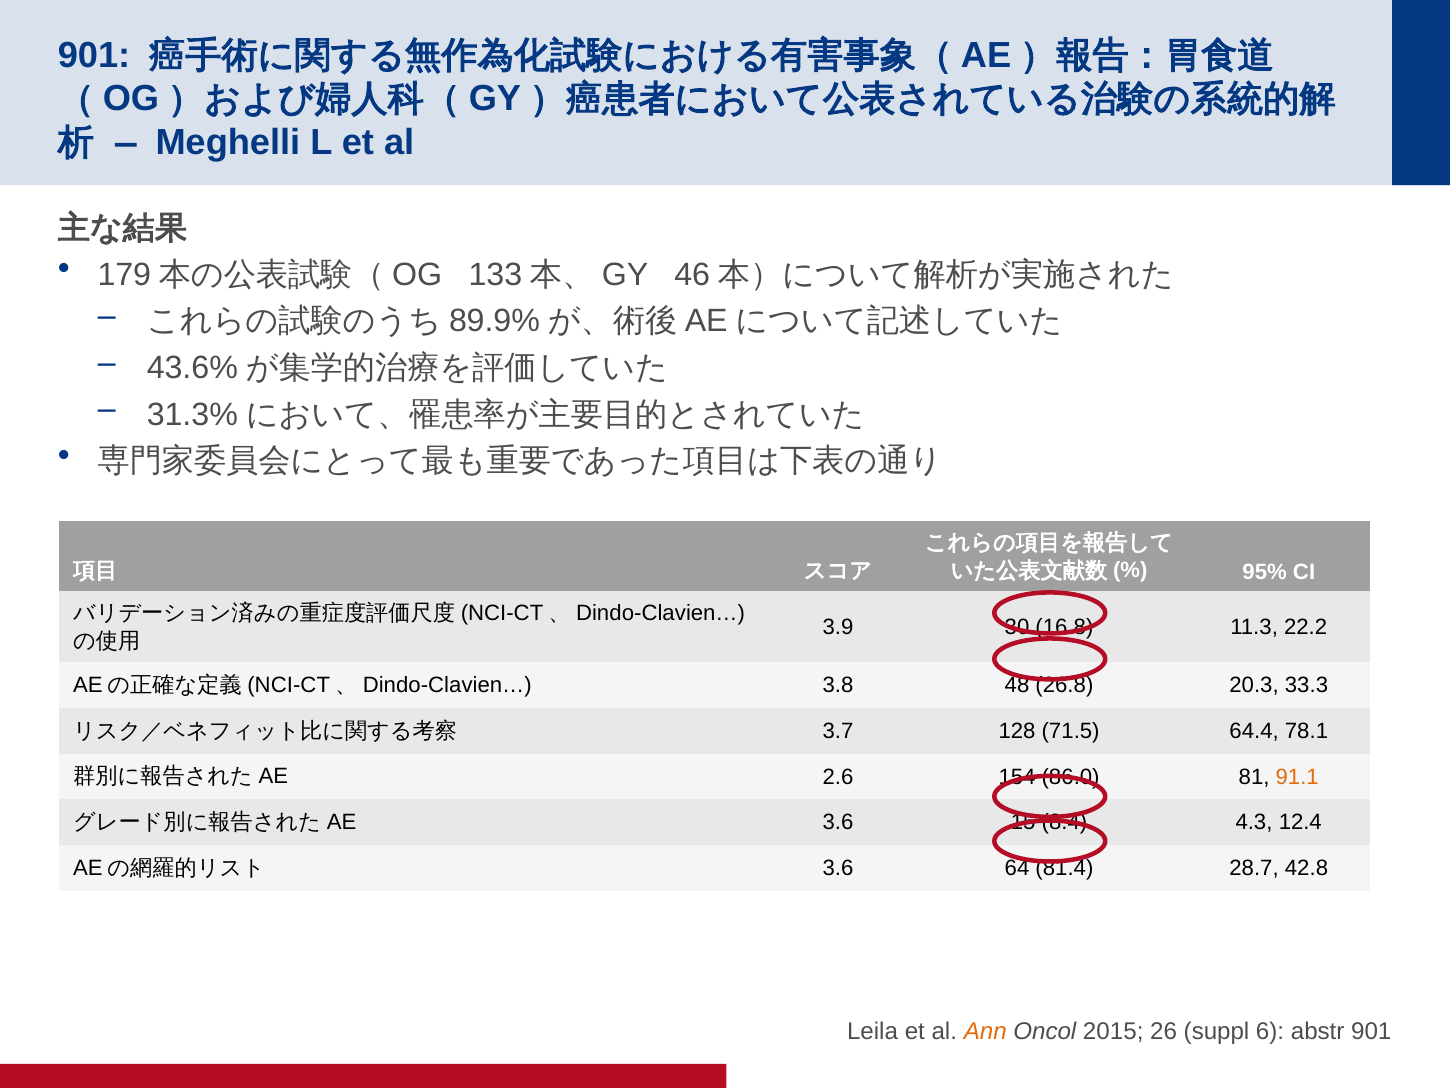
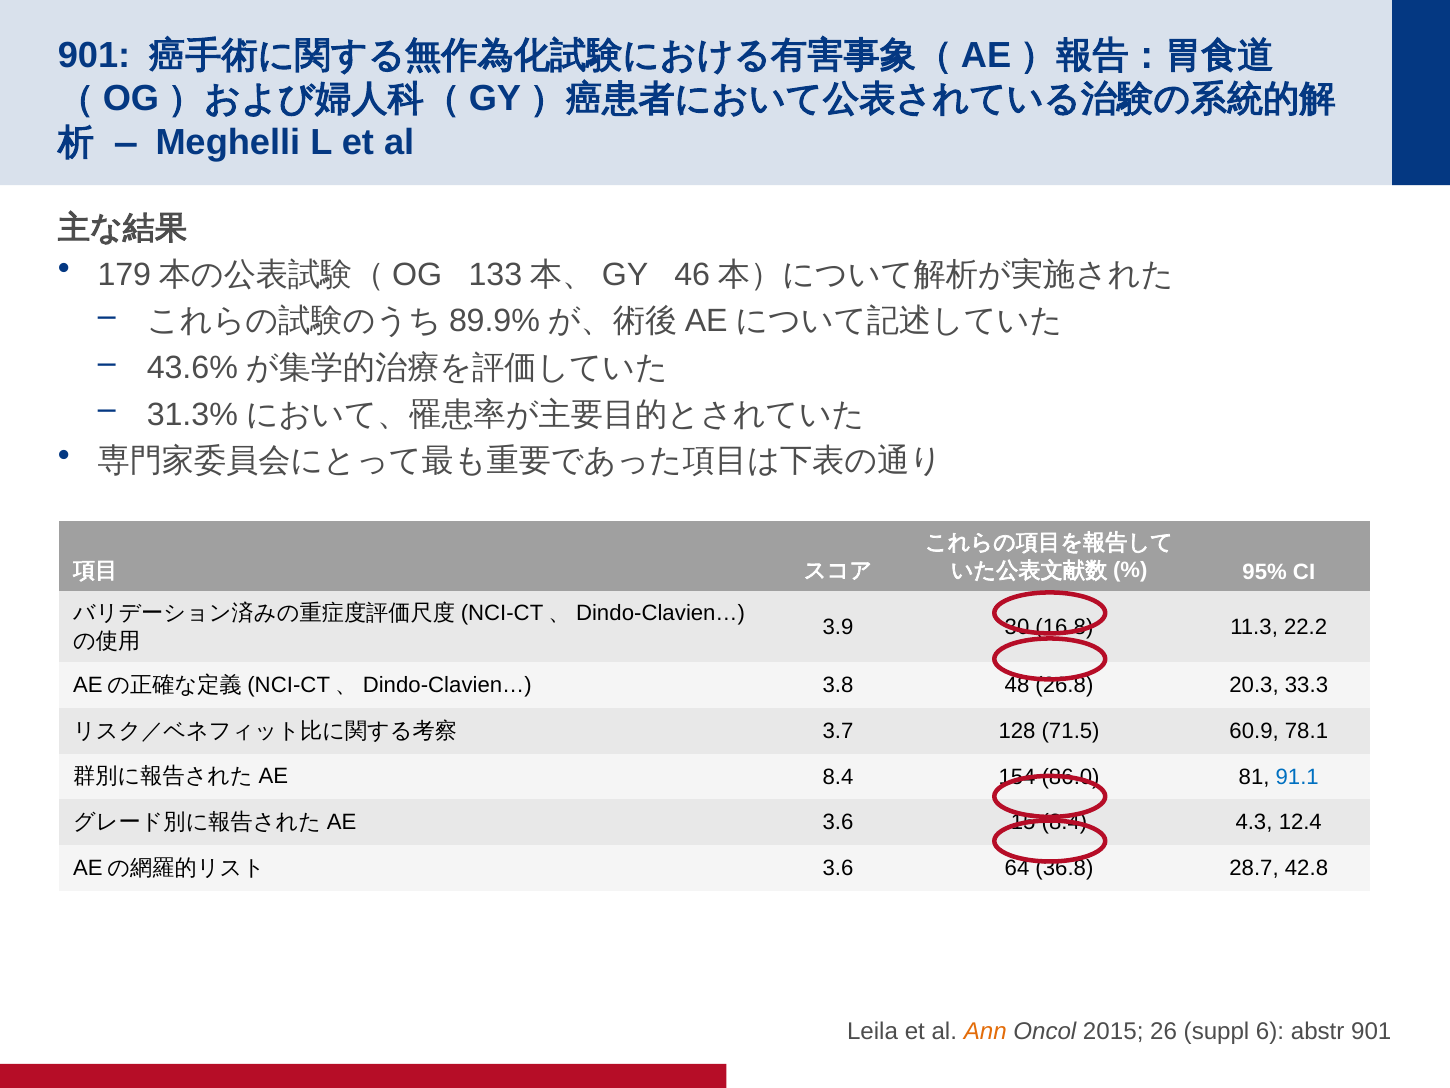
64.4: 64.4 -> 60.9
2.6 at (838, 776): 2.6 -> 8.4
91.1 colour: orange -> blue
81.4: 81.4 -> 36.8
